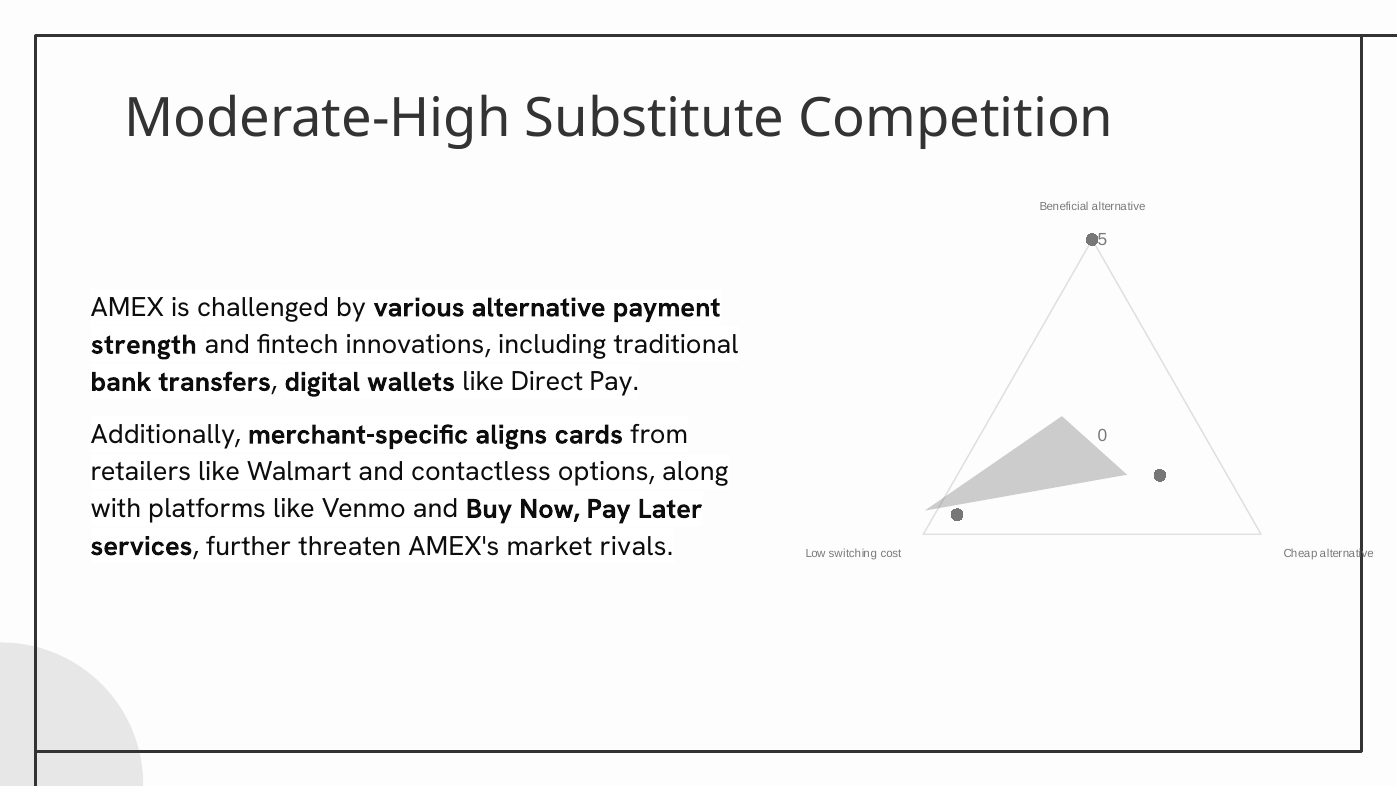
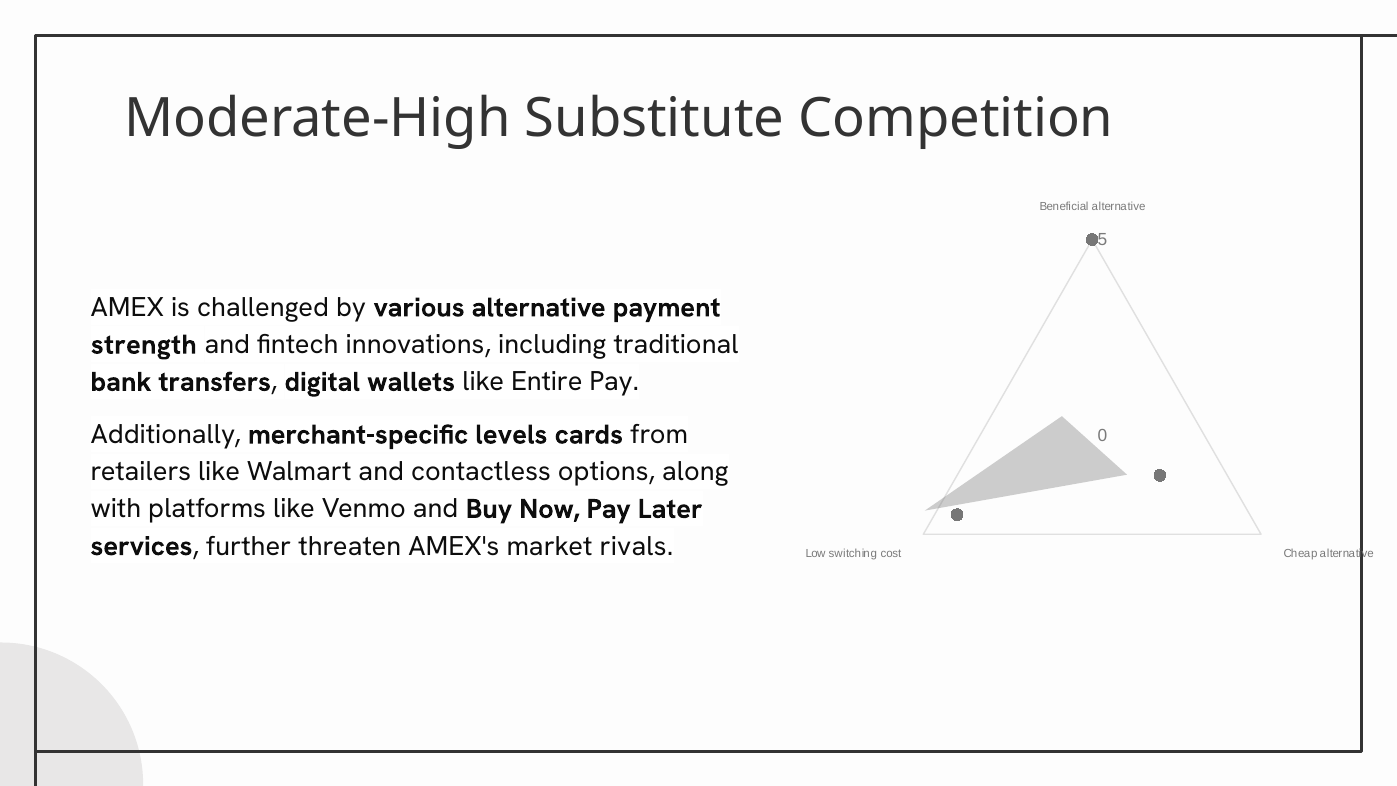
Direct: Direct -> Entire
aligns: aligns -> levels
